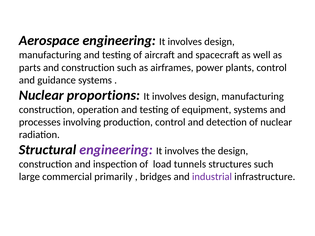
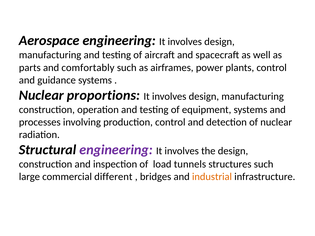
and construction: construction -> comfortably
primarily: primarily -> different
industrial colour: purple -> orange
